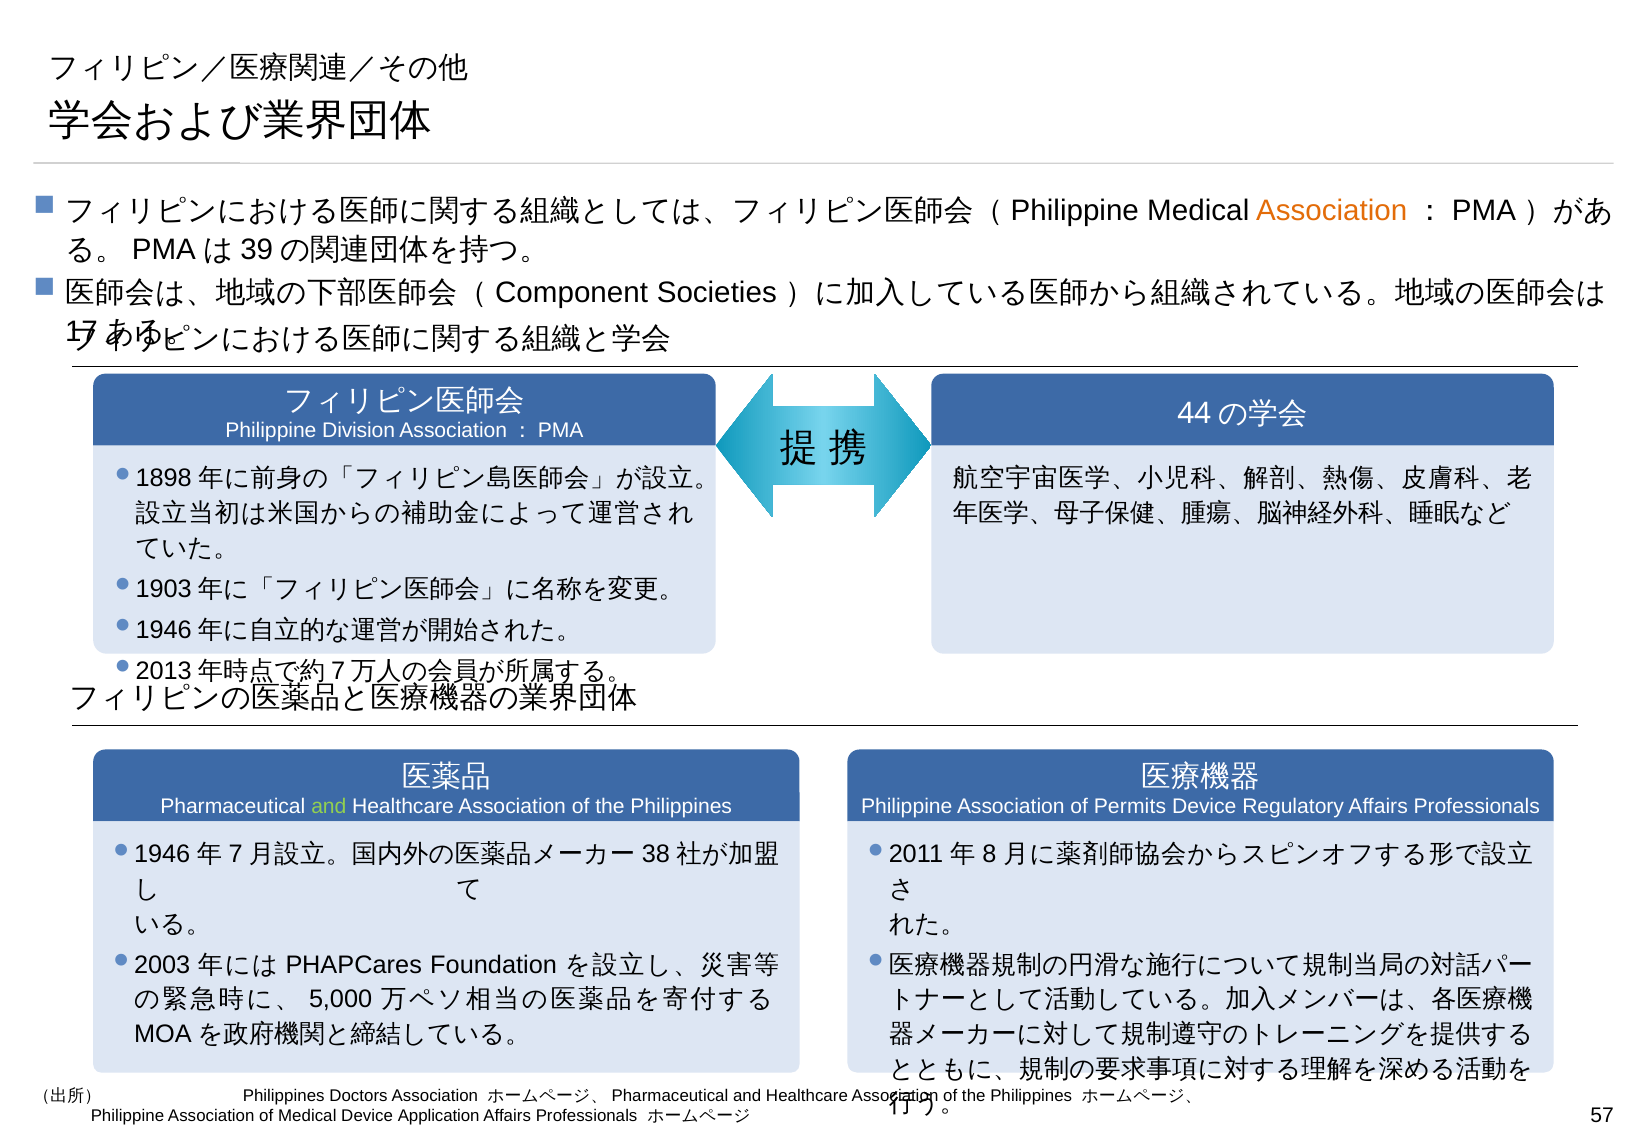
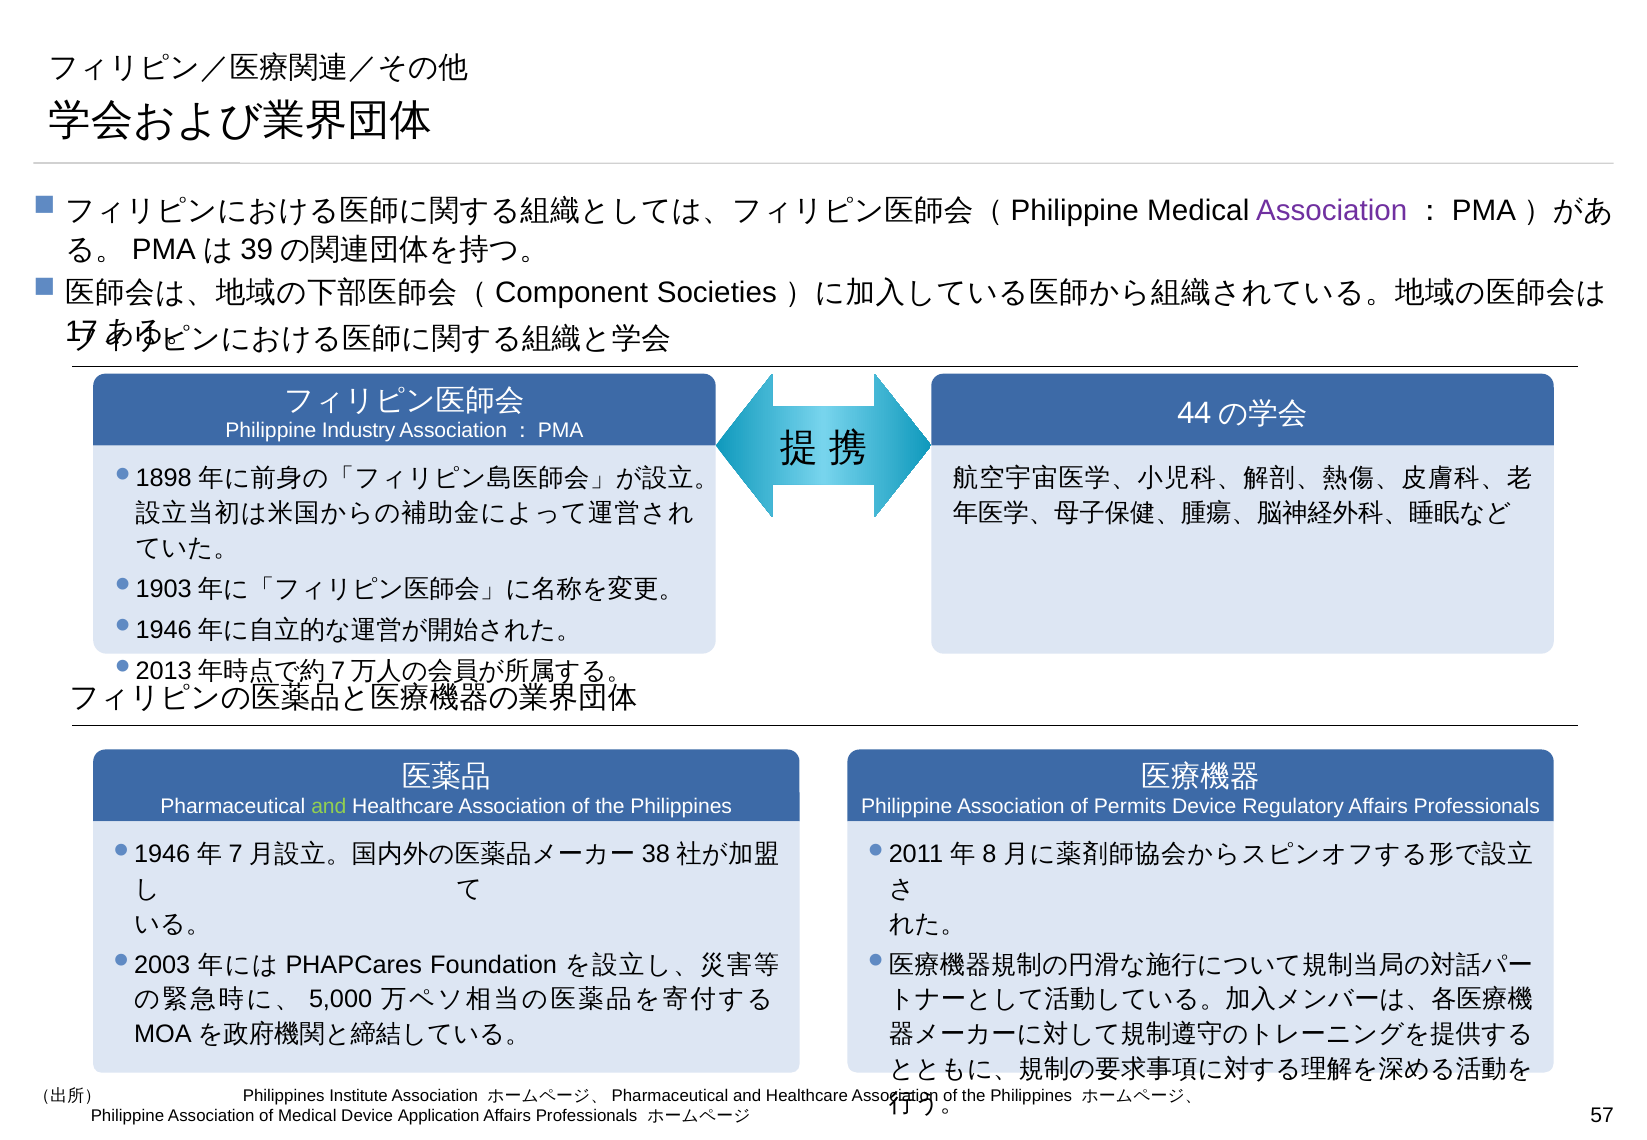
Association at (1332, 210) colour: orange -> purple
Division: Division -> Industry
Doctors: Doctors -> Institute
